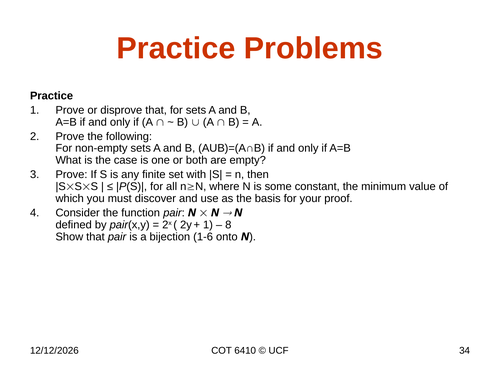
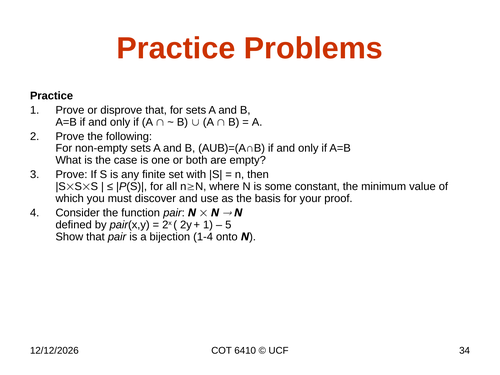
8: 8 -> 5
1-6: 1-6 -> 1-4
